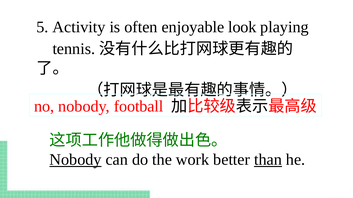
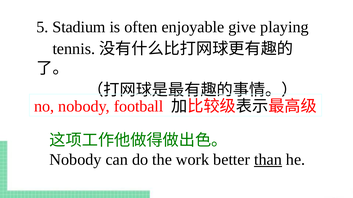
Activity: Activity -> Stadium
look: look -> give
Nobody at (76, 160) underline: present -> none
